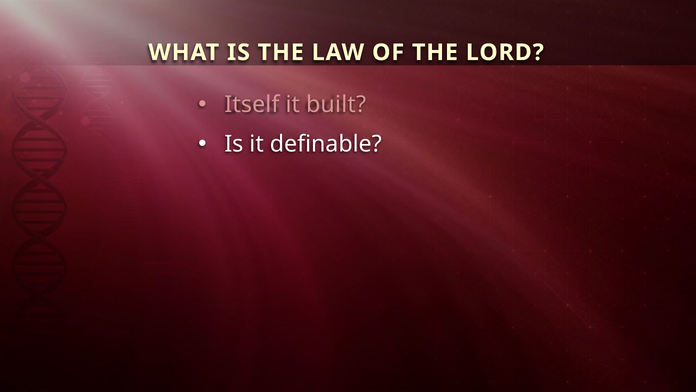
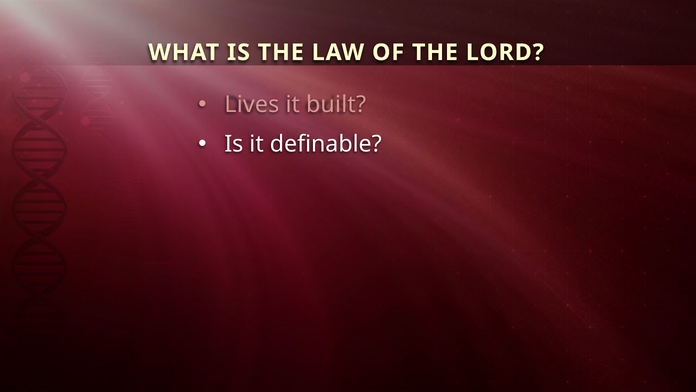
Itself: Itself -> Lives
